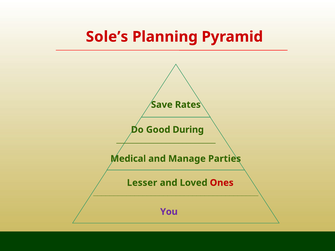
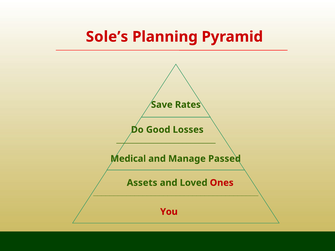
During: During -> Losses
Parties: Parties -> Passed
Lesser: Lesser -> Assets
You colour: purple -> red
